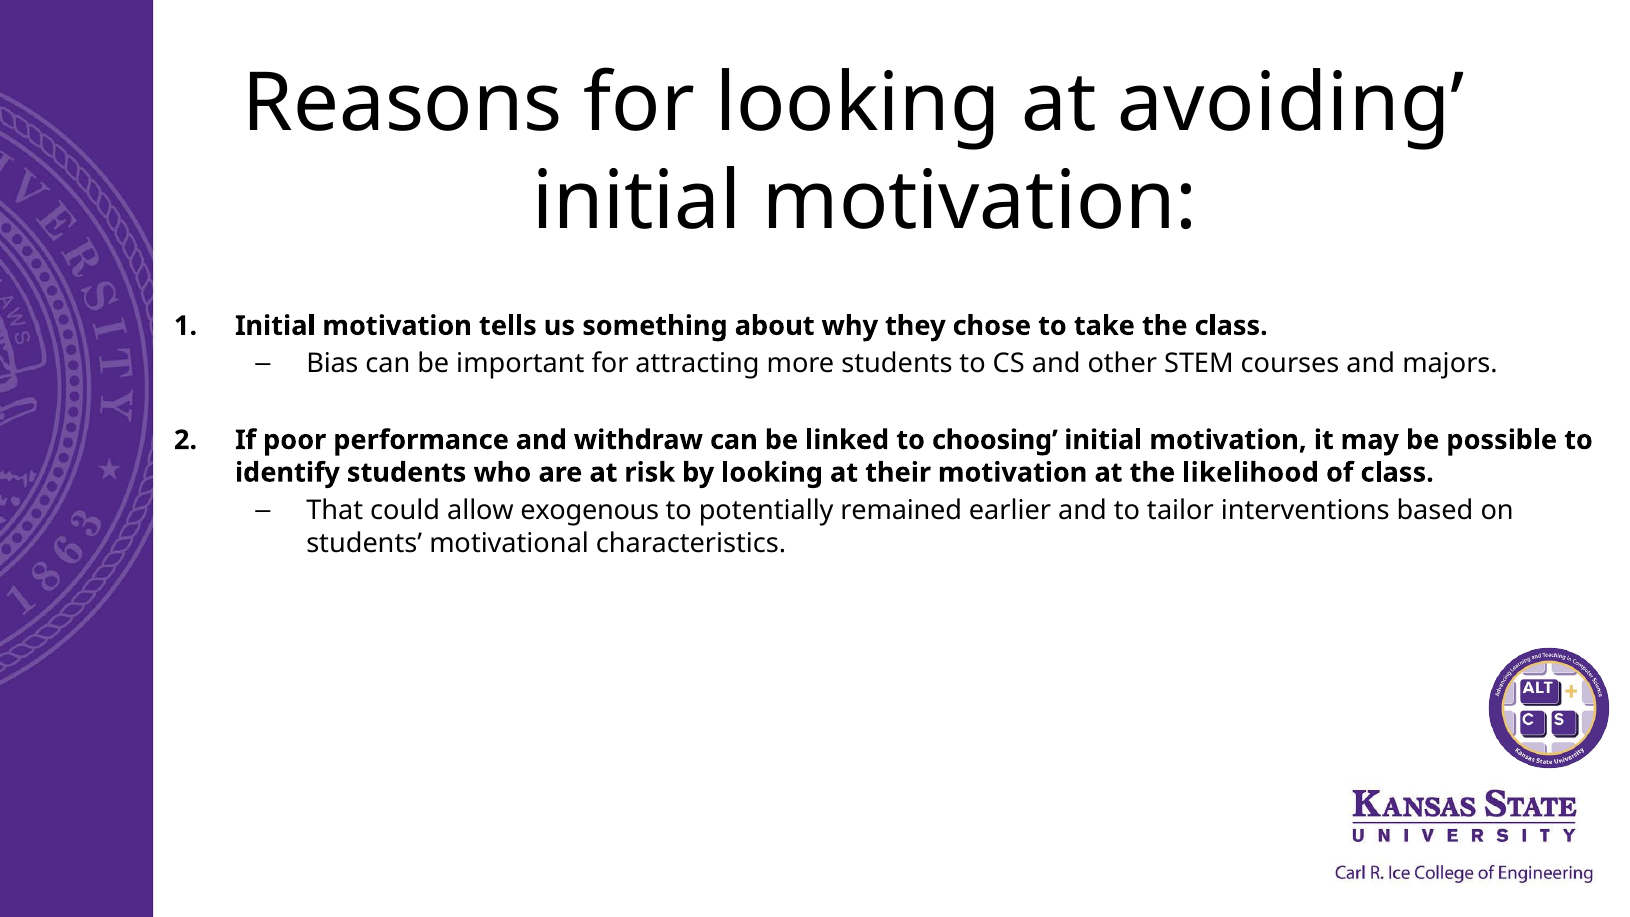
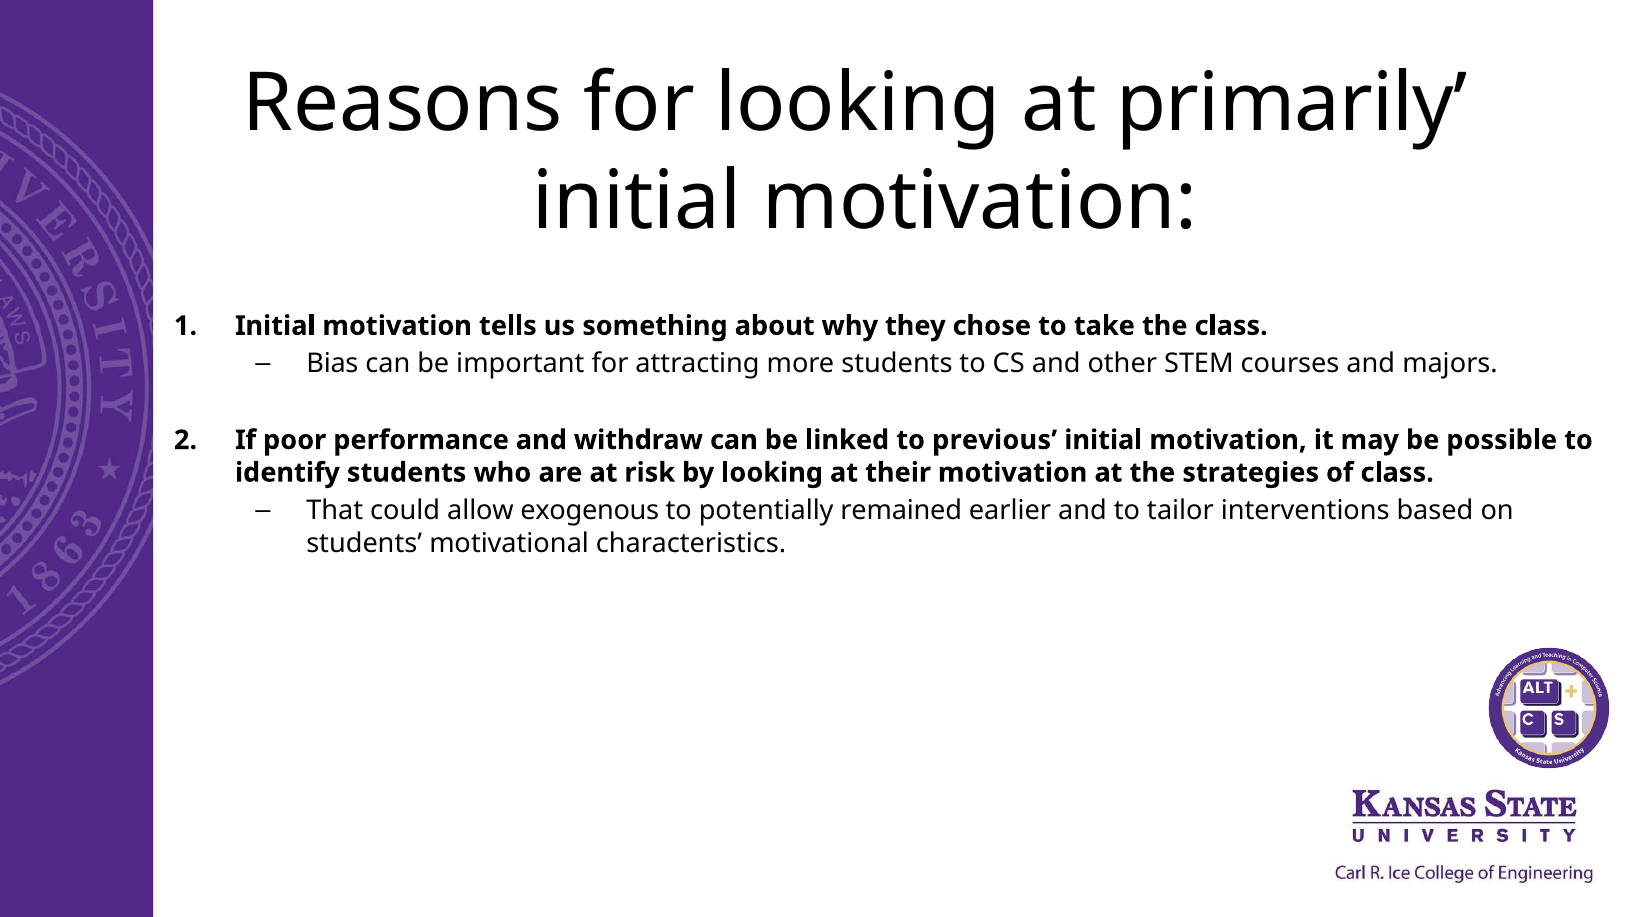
avoiding: avoiding -> primarily
choosing: choosing -> previous
likelihood: likelihood -> strategies
